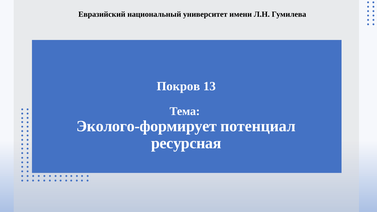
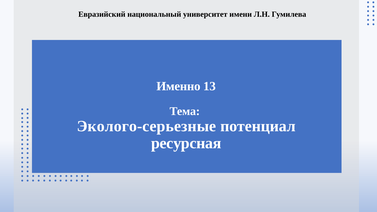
Покров: Покров -> Именно
Эколого-формирует: Эколого-формирует -> Эколого-серьезные
